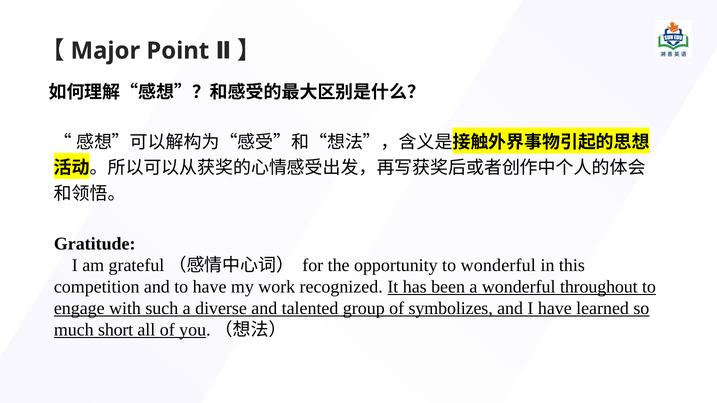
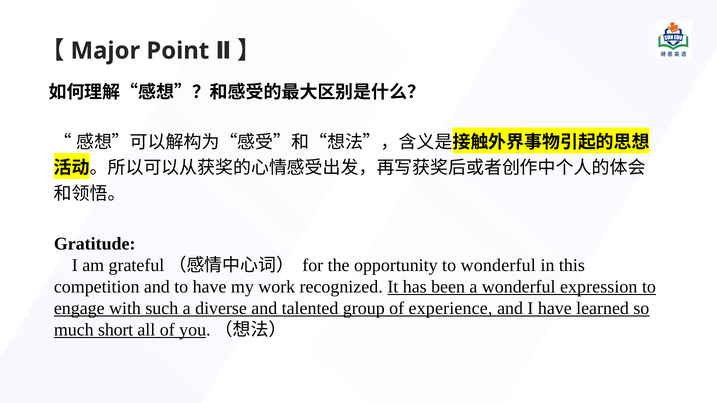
throughout: throughout -> expression
symbolizes: symbolizes -> experience
